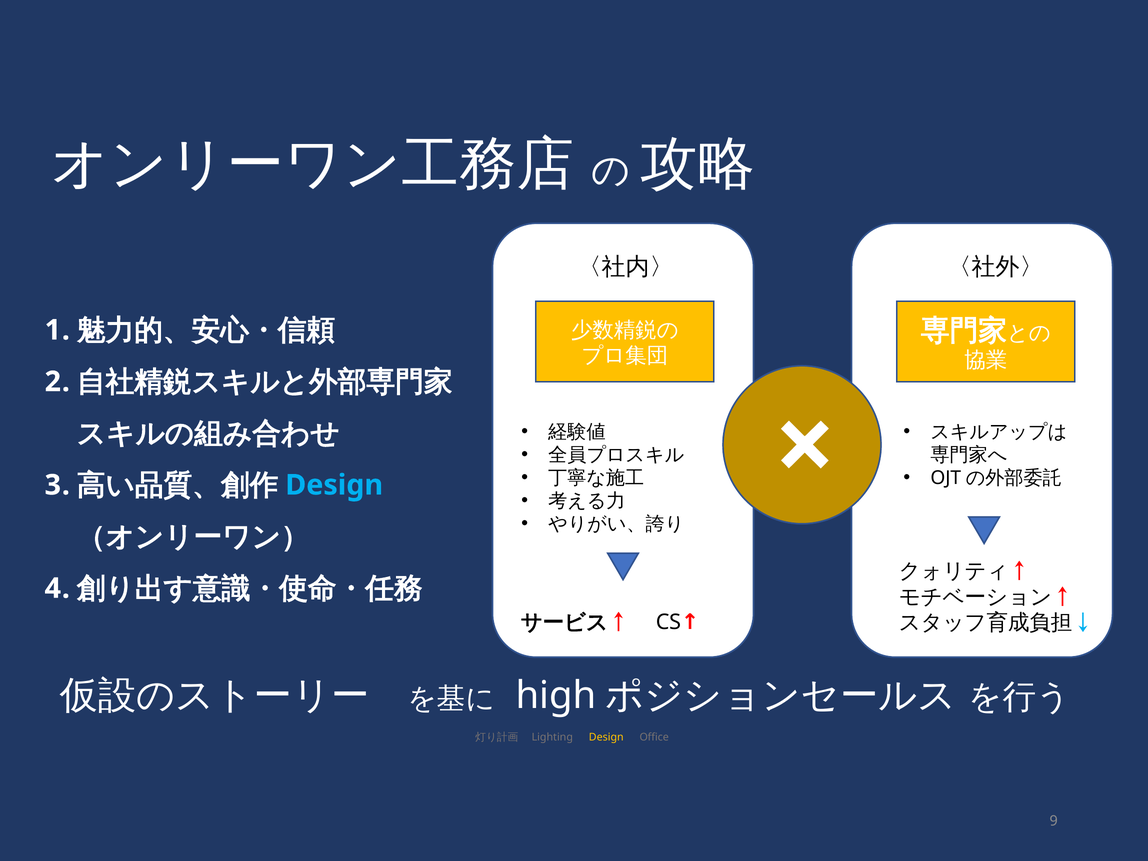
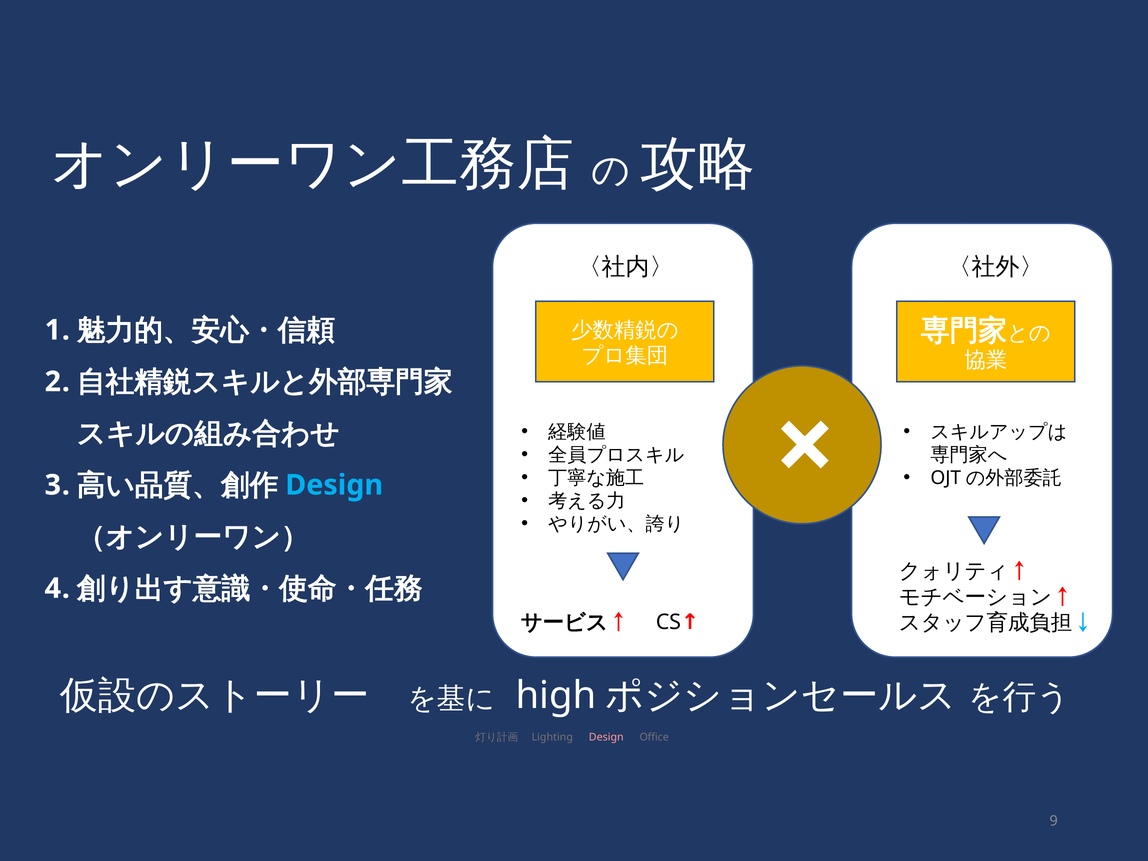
Design at (606, 737) colour: yellow -> pink
